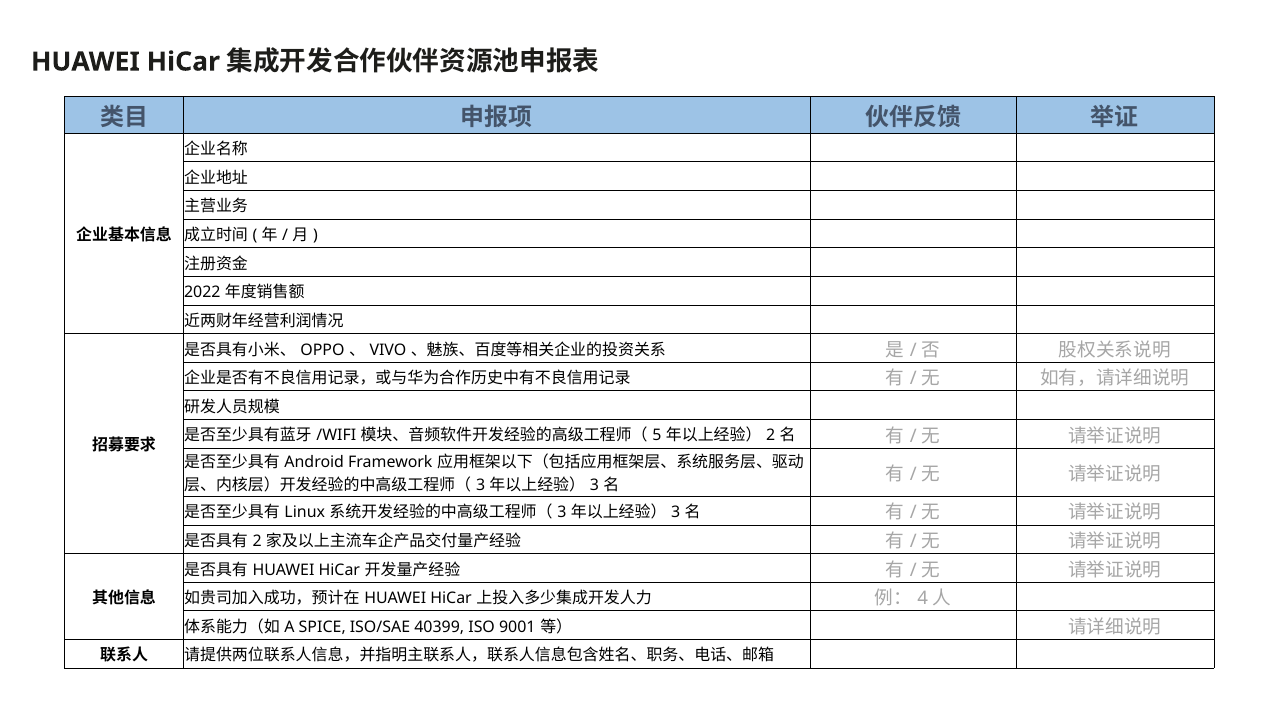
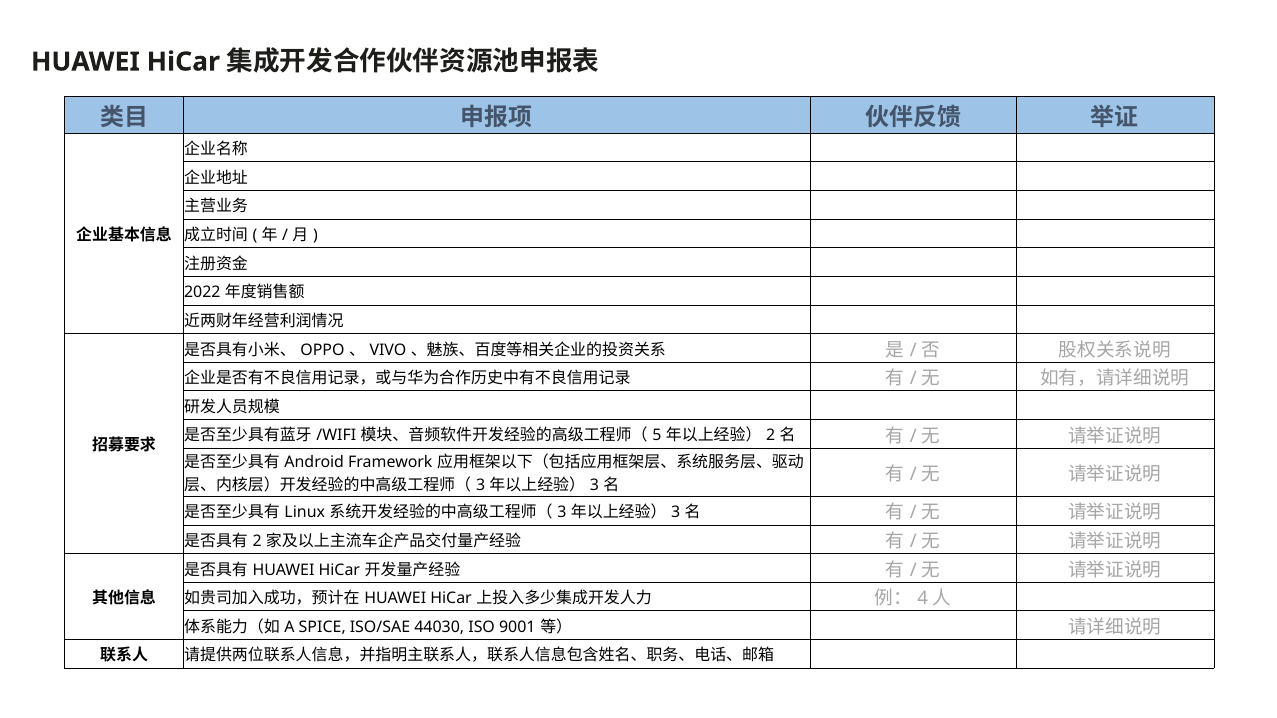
40399: 40399 -> 44030
